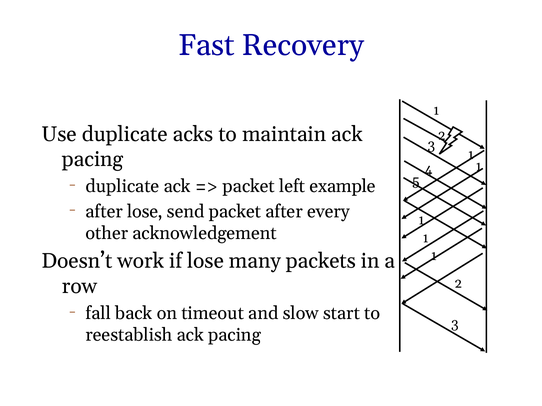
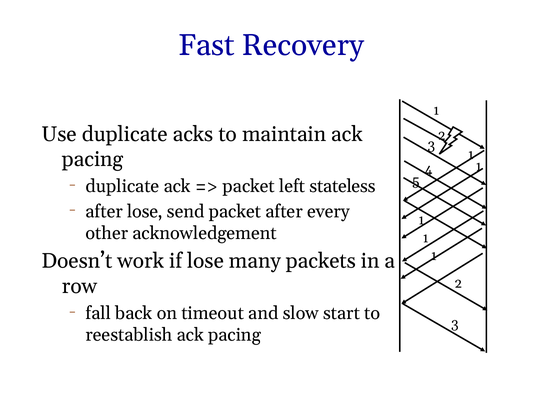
example: example -> stateless
